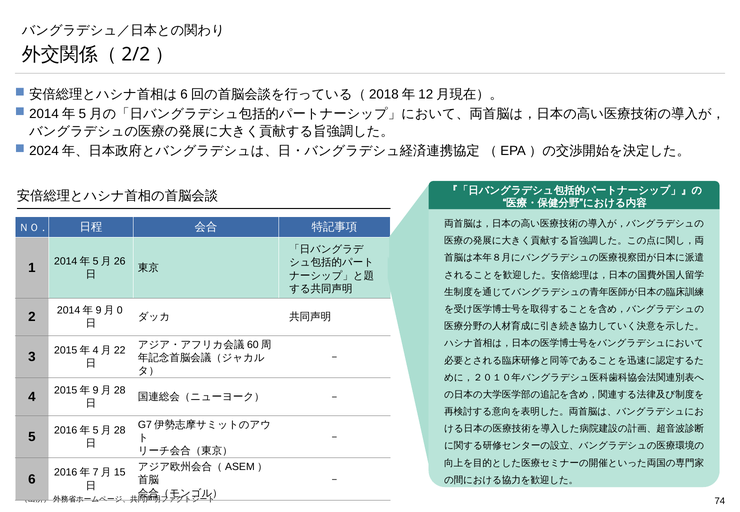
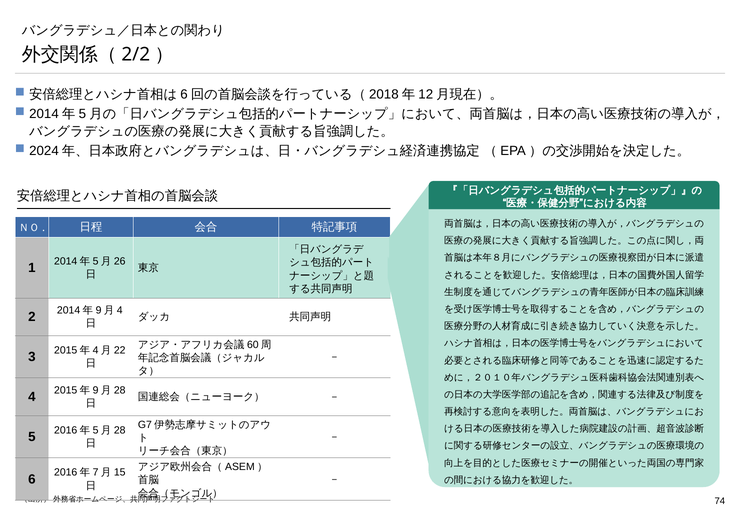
0 at (120, 311): 0 -> 4
